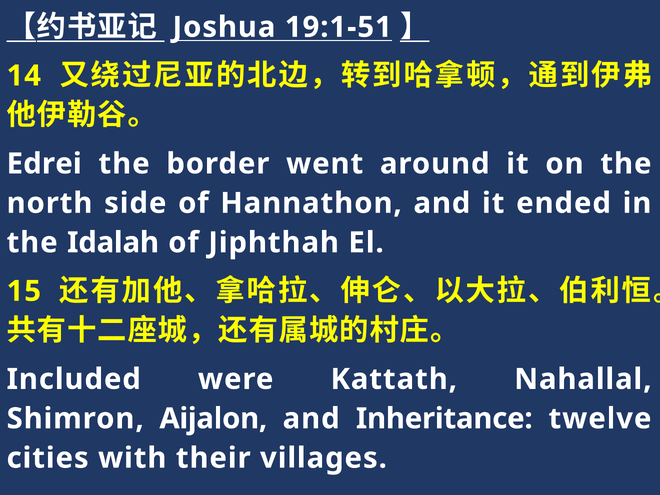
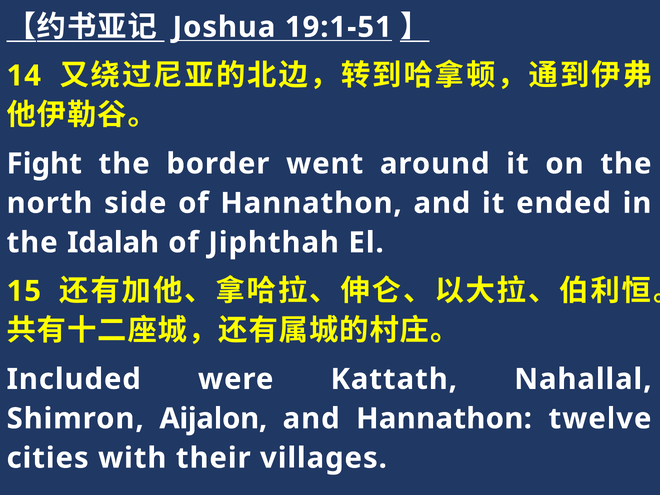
Edrei: Edrei -> Fight
and Inheritance: Inheritance -> Hannathon
